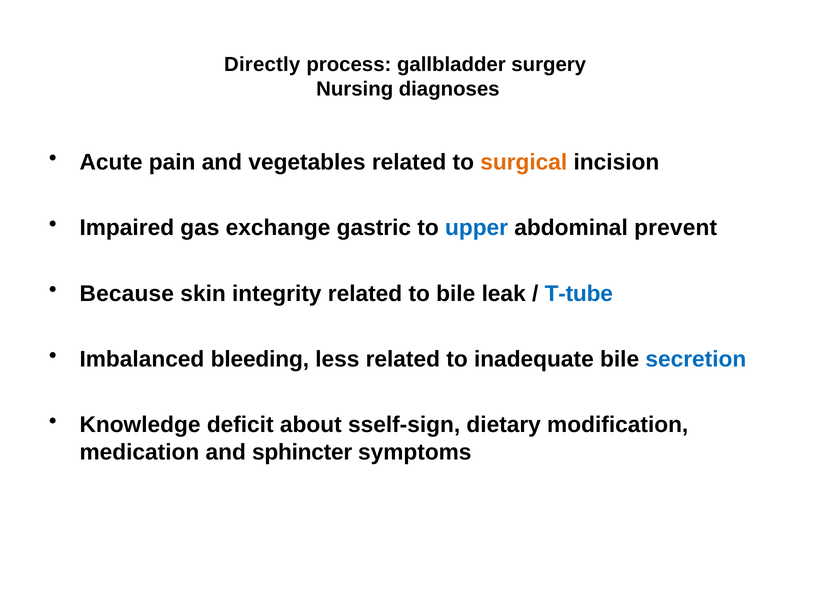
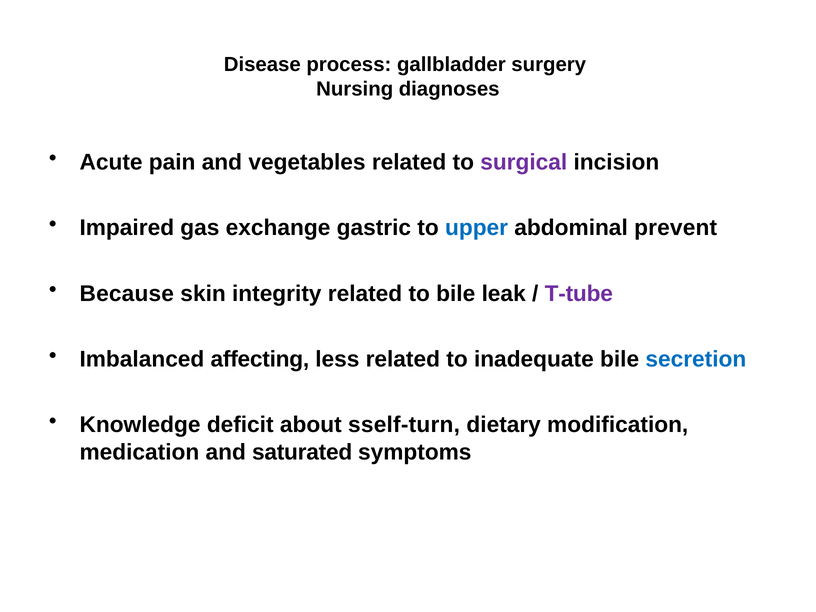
Directly: Directly -> Disease
surgical colour: orange -> purple
T-tube colour: blue -> purple
bleeding: bleeding -> affecting
sself-sign: sself-sign -> sself-turn
sphincter: sphincter -> saturated
